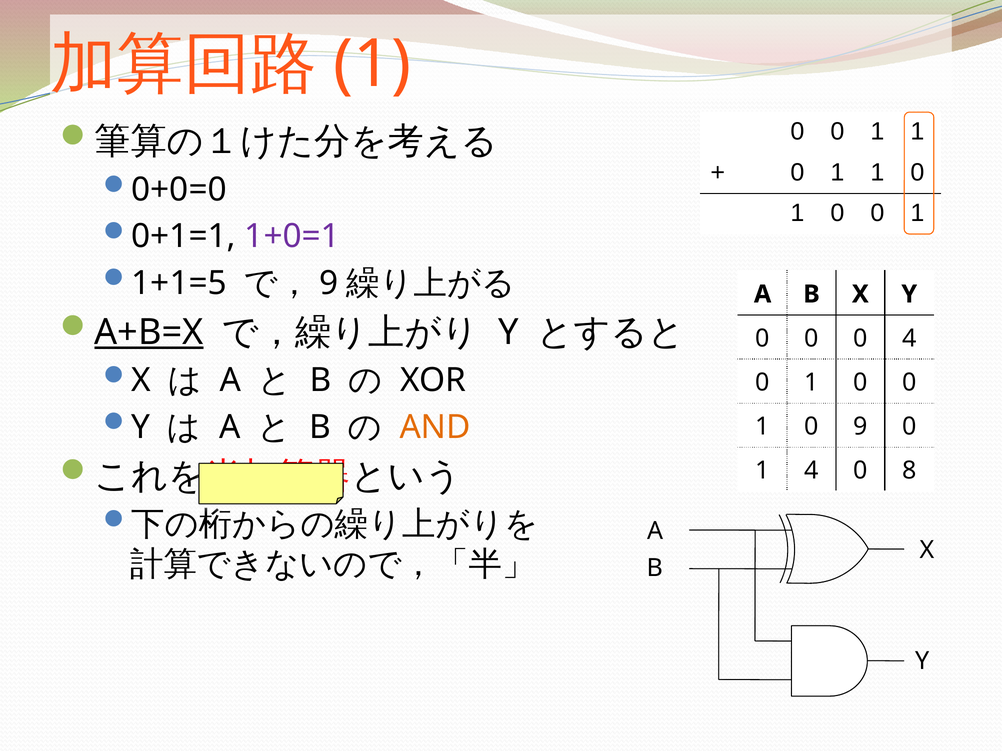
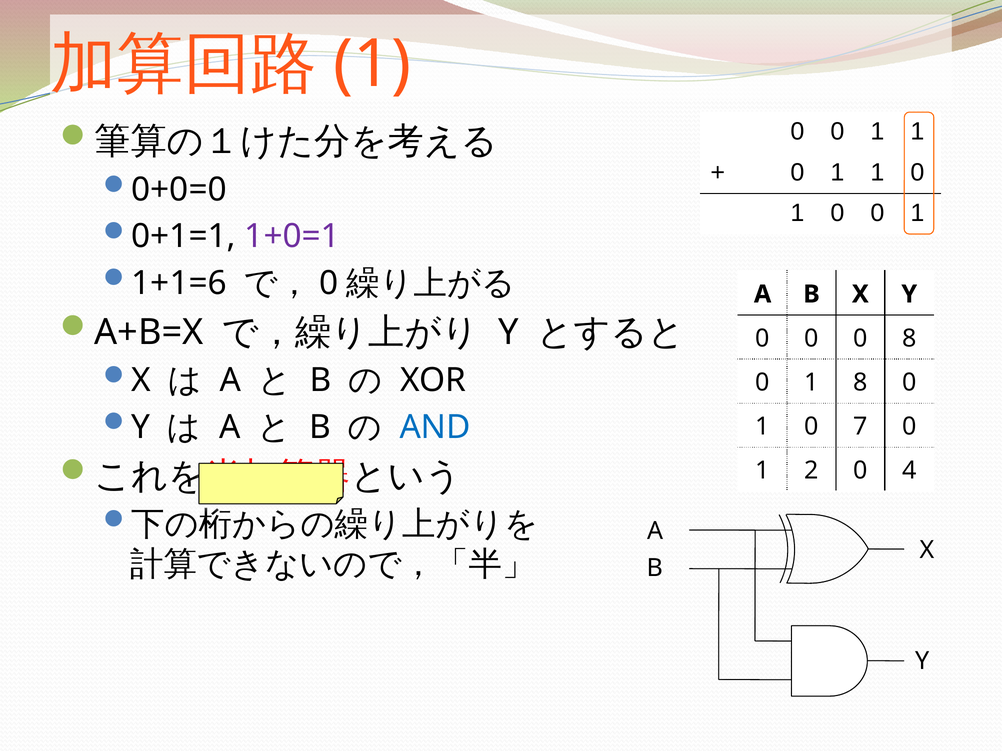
1+1=5: 1+1=5 -> 1+1=6
9 at (329, 283): 9 -> 0
A+B=X underline: present -> none
0 4: 4 -> 8
0 at (860, 383): 0 -> 8
AND colour: orange -> blue
0 9: 9 -> 7
1 4: 4 -> 2
8: 8 -> 4
